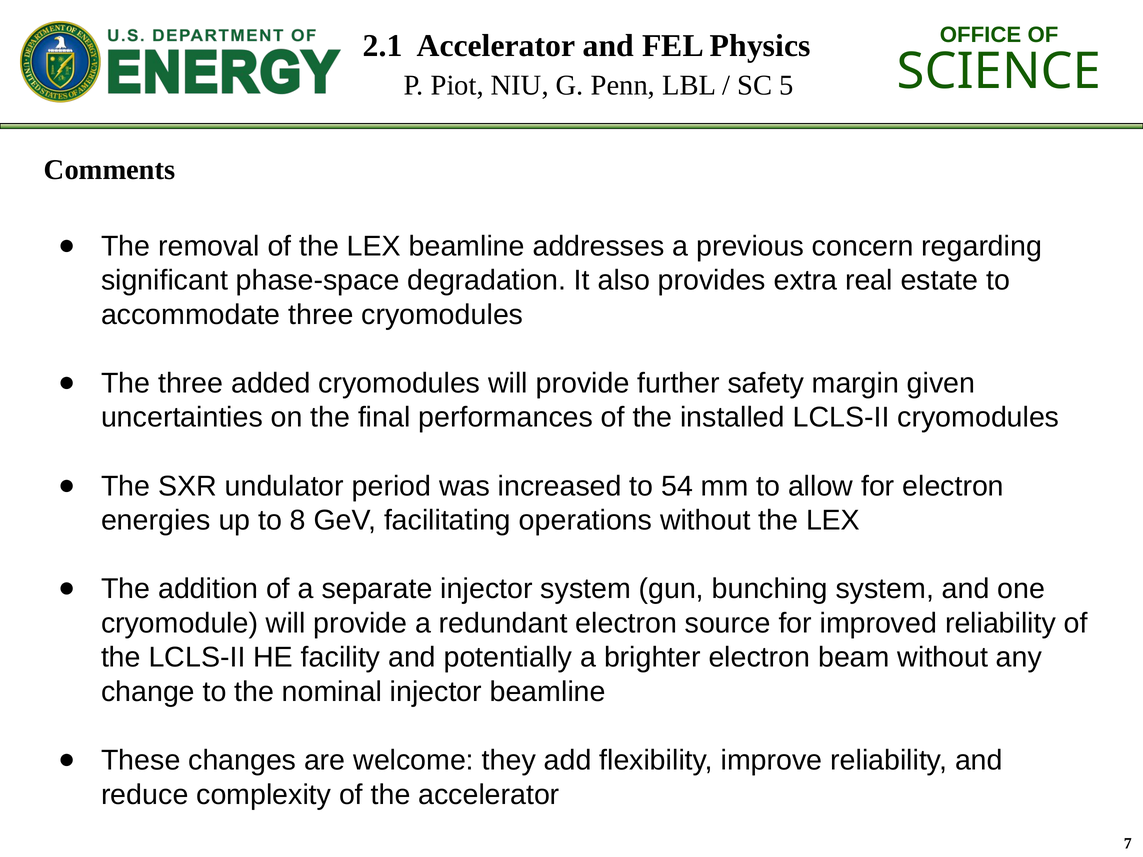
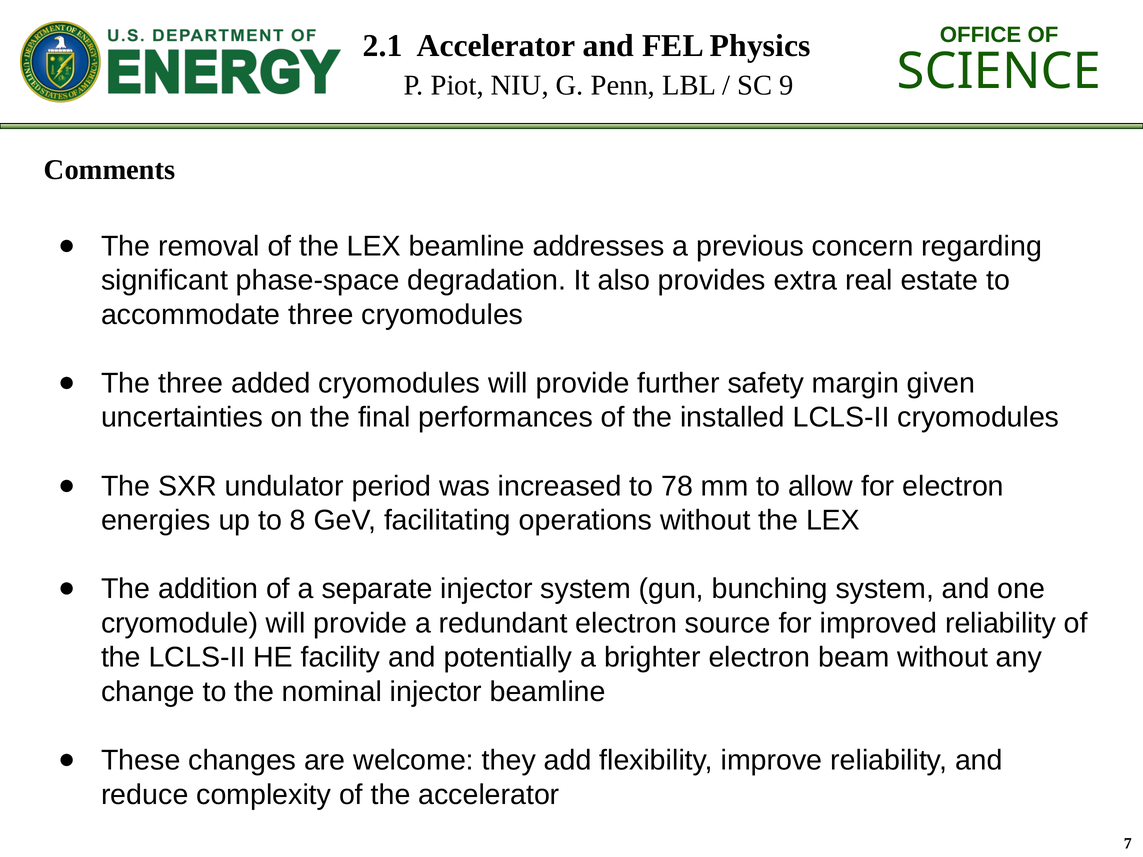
5: 5 -> 9
54: 54 -> 78
